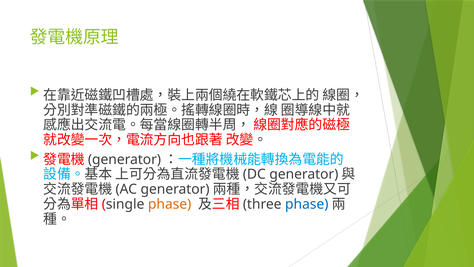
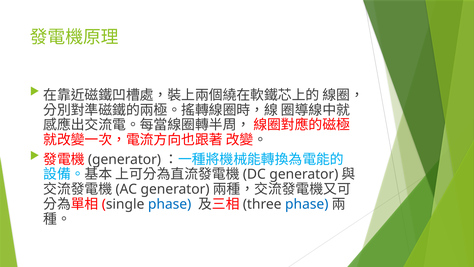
phase at (170, 204) colour: orange -> blue
